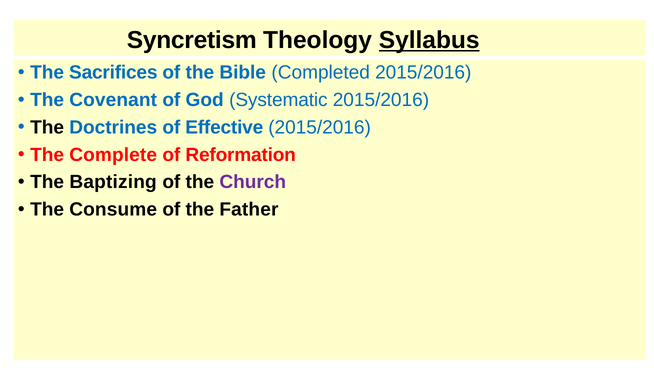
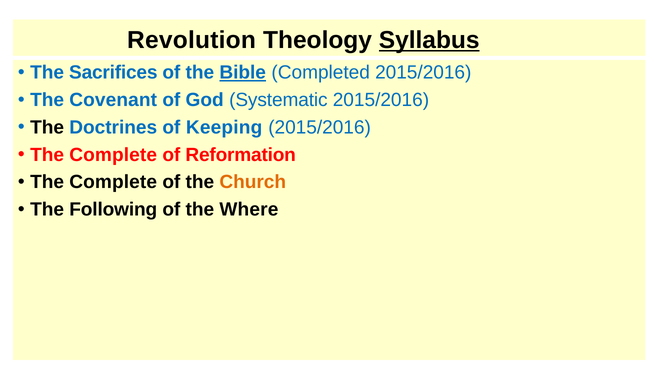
Syncretism: Syncretism -> Revolution
Bible underline: none -> present
Effective: Effective -> Keeping
Baptizing at (113, 182): Baptizing -> Complete
Church colour: purple -> orange
Consume: Consume -> Following
Father: Father -> Where
